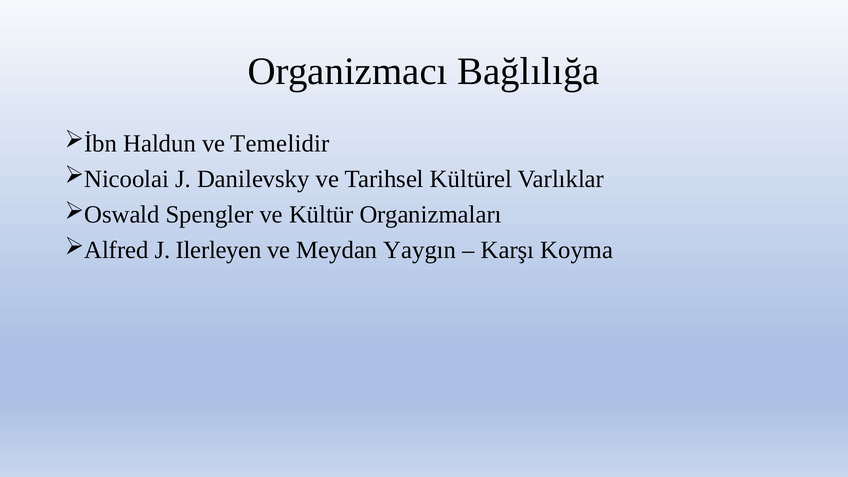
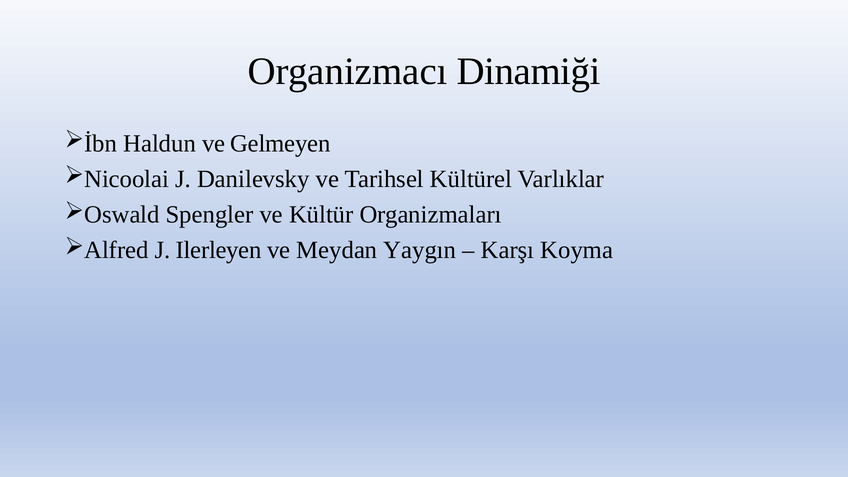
Bağlılığa: Bağlılığa -> Dinamiği
Temelidir: Temelidir -> Gelmeyen
